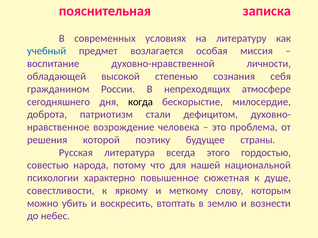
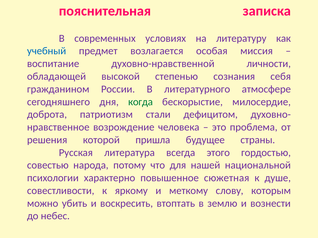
непреходящих: непреходящих -> литературного
когда colour: black -> green
поэтику: поэтику -> пришла
